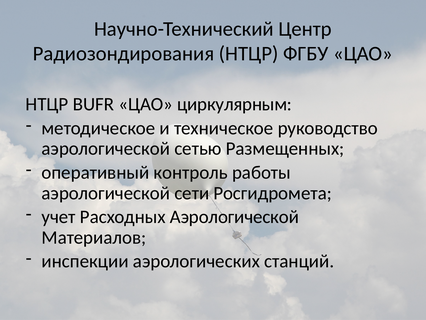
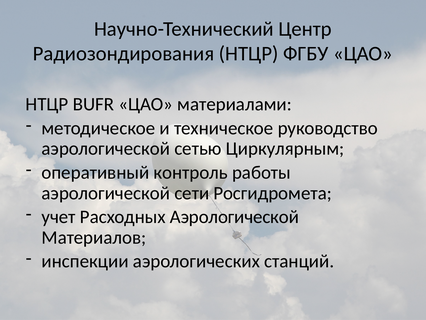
циркулярным: циркулярным -> материалами
Размещенных: Размещенных -> Циркулярным
